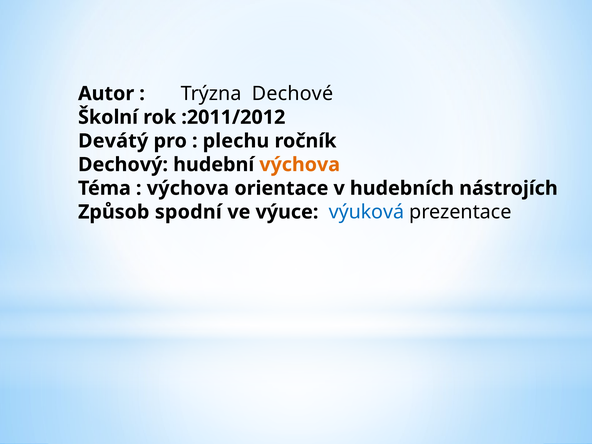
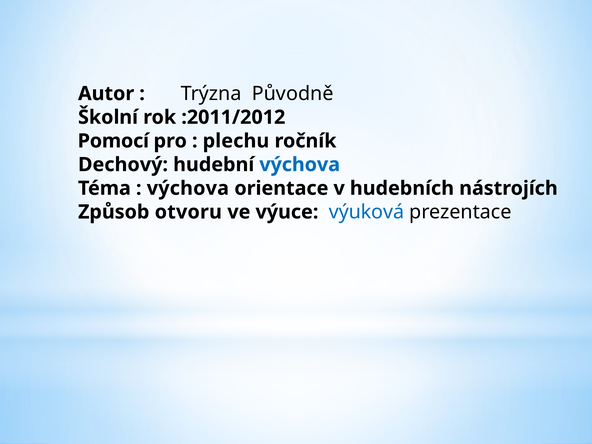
Dechové: Dechové -> Původně
Devátý: Devátý -> Pomocí
výchova at (300, 165) colour: orange -> blue
spodní: spodní -> otvoru
